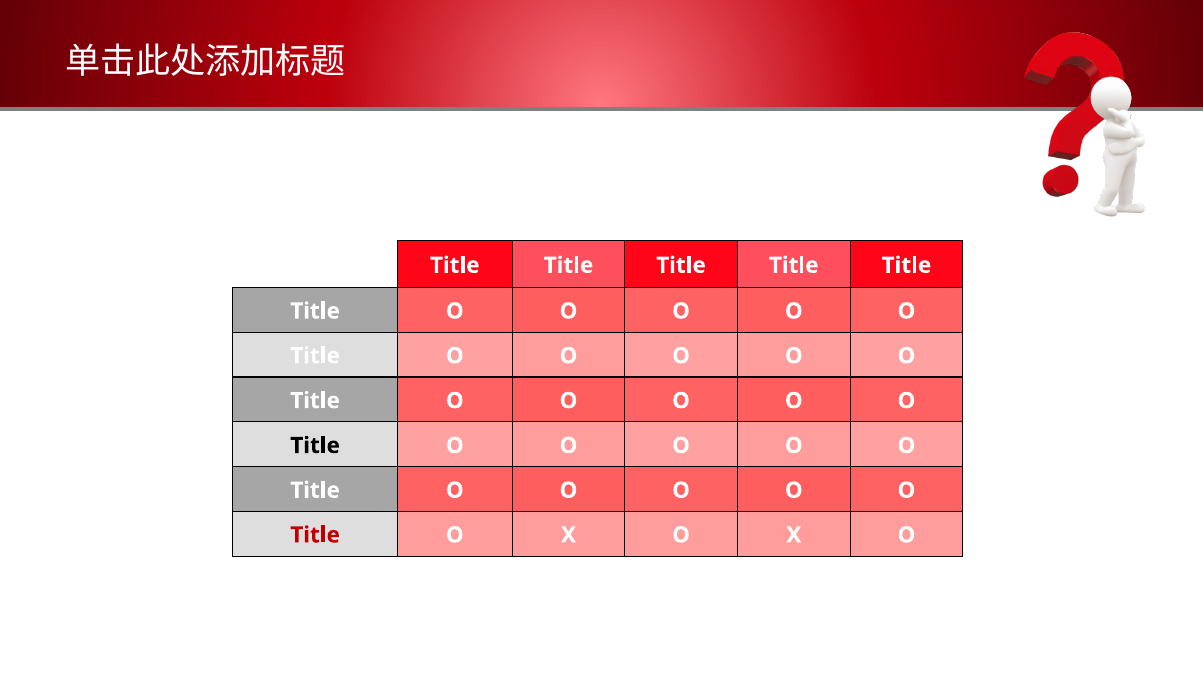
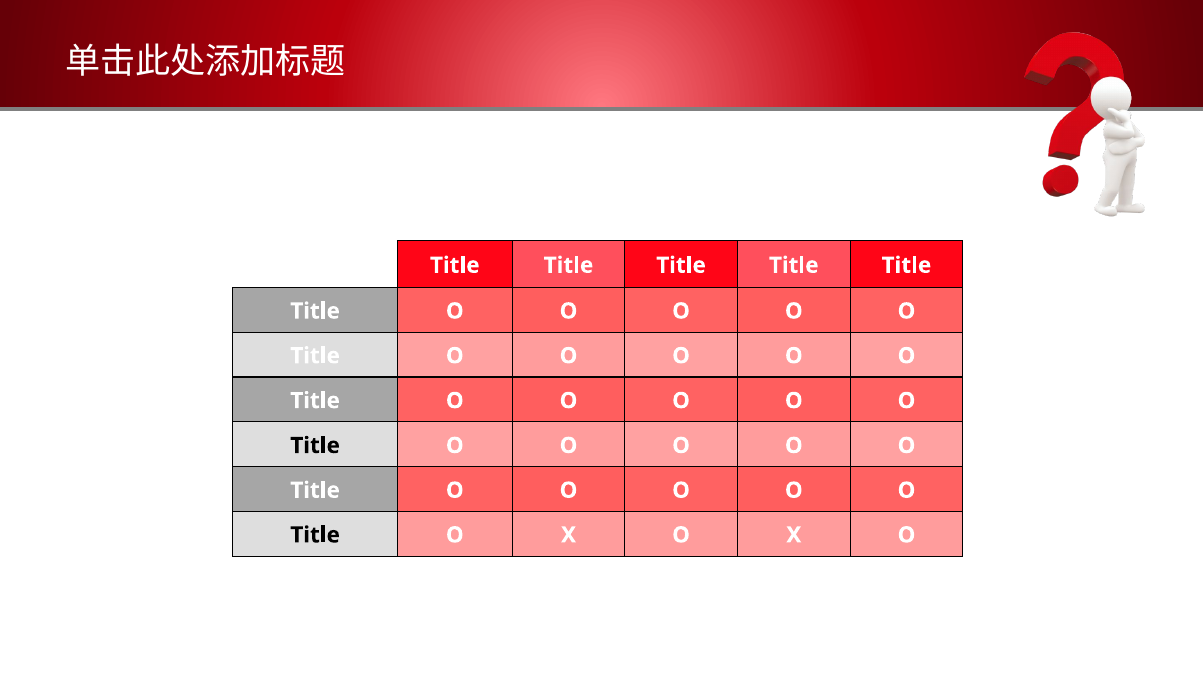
Title at (315, 535) colour: red -> black
